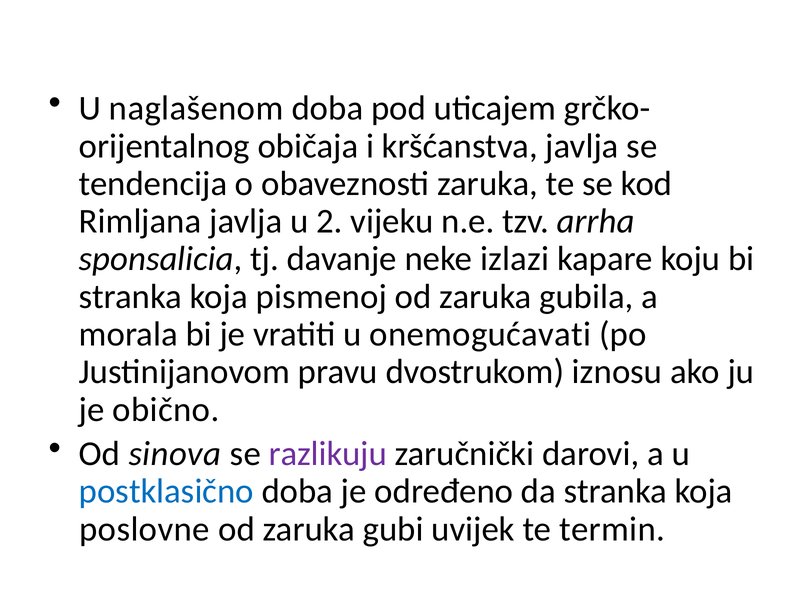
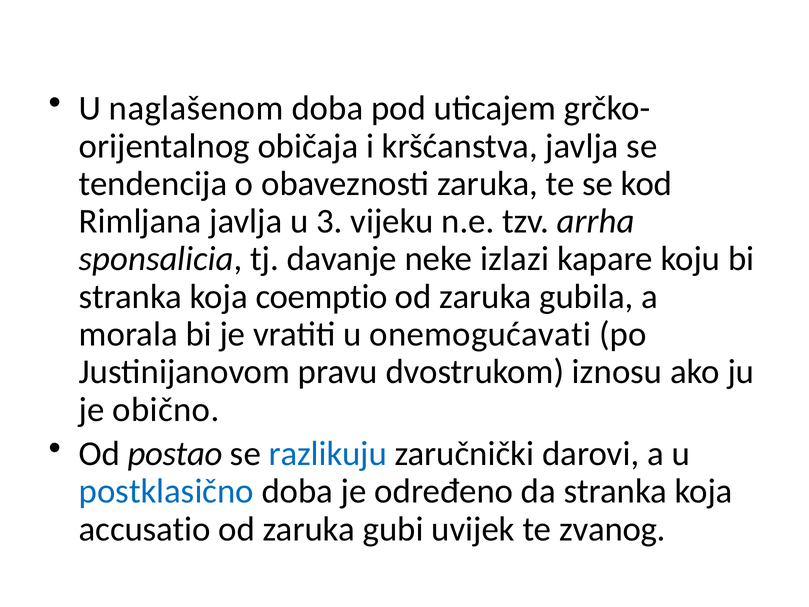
2: 2 -> 3
pismenoj: pismenoj -> coemptio
sinova: sinova -> postao
razlikuju colour: purple -> blue
poslovne: poslovne -> accusatio
termin: termin -> zvanog
